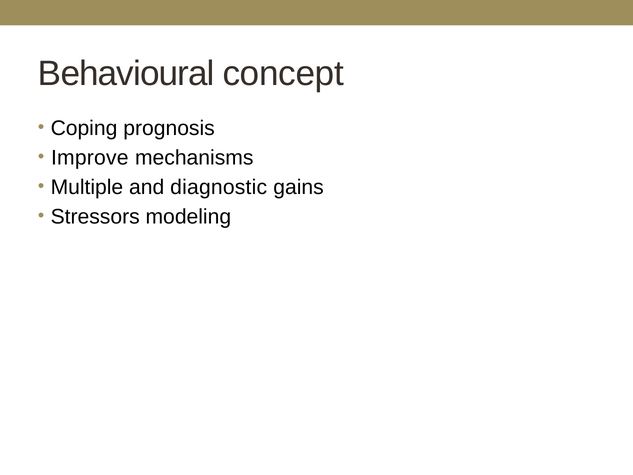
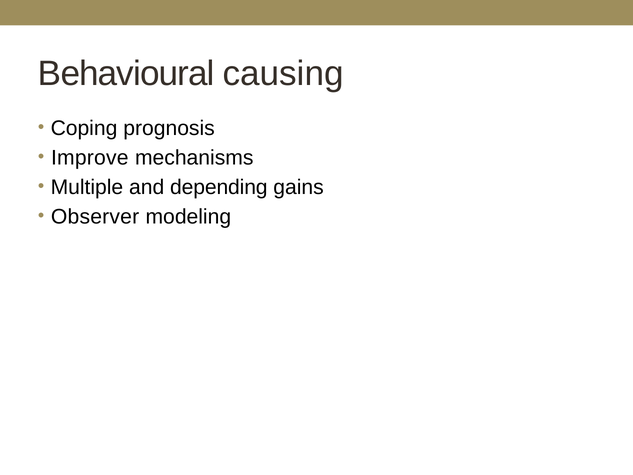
concept: concept -> causing
diagnostic: diagnostic -> depending
Stressors: Stressors -> Observer
